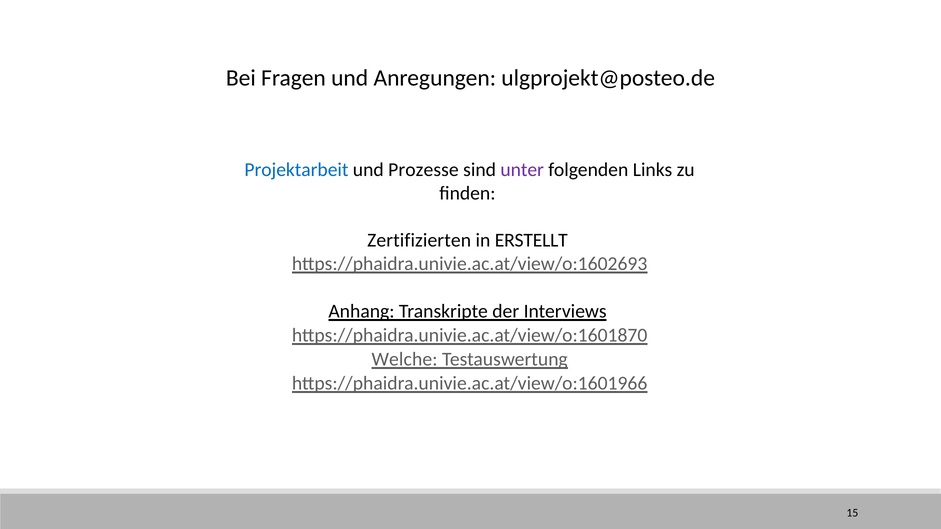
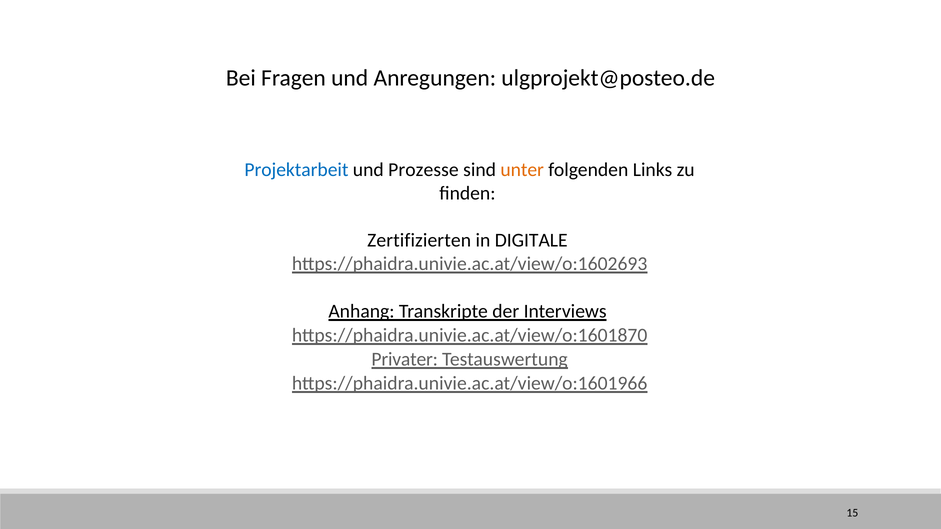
unter colour: purple -> orange
ERSTELLT: ERSTELLT -> DIGITALE
Welche: Welche -> Privater
